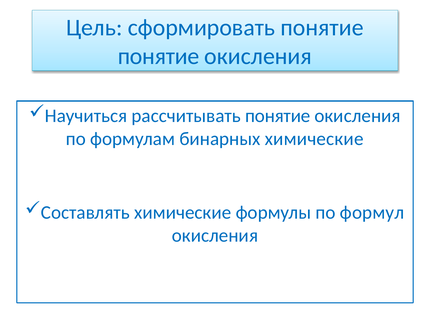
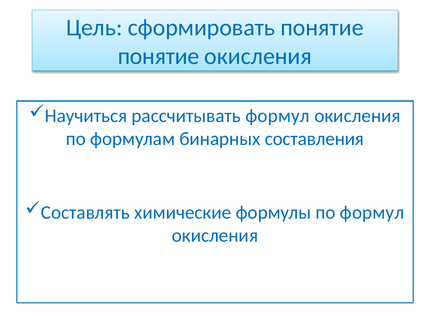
рассчитывать понятие: понятие -> формул
бинарных химические: химические -> составления
